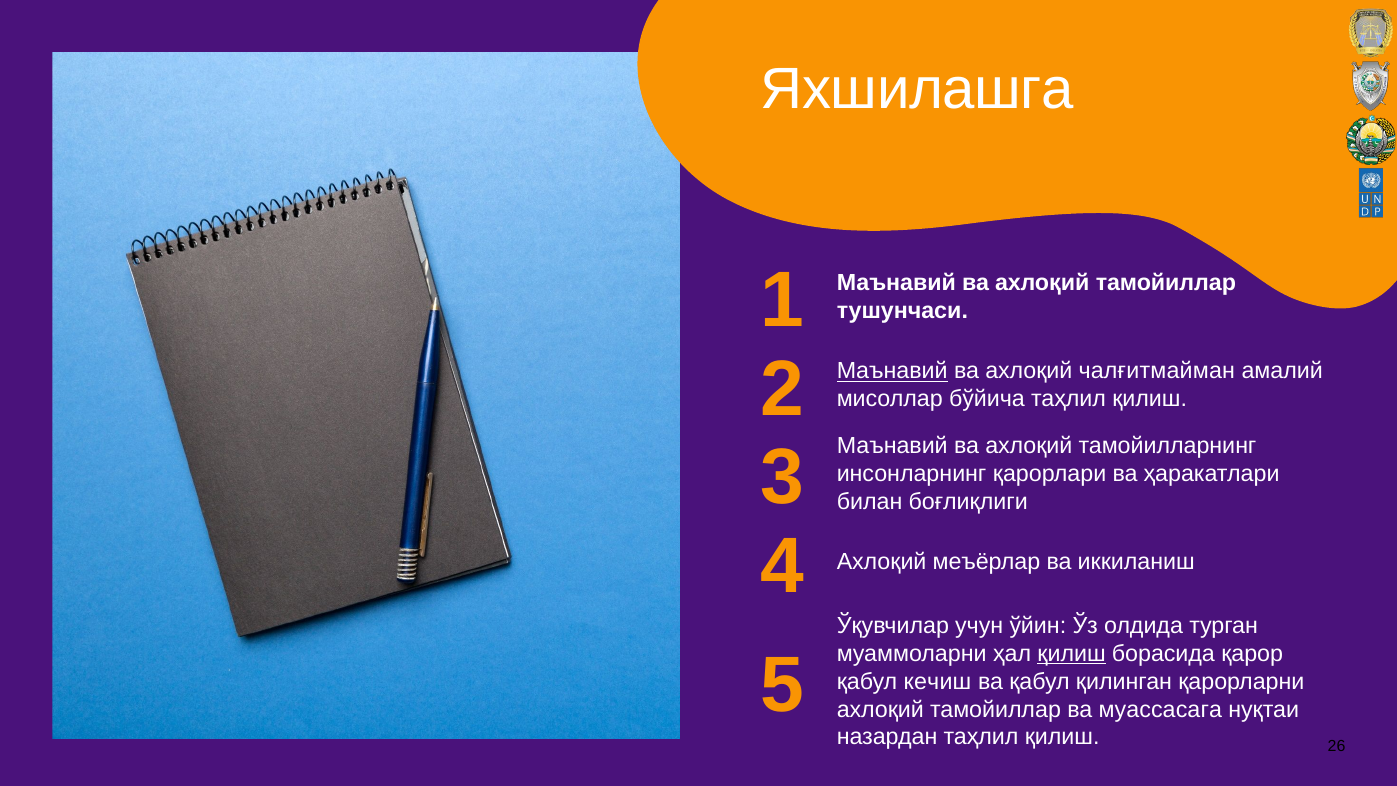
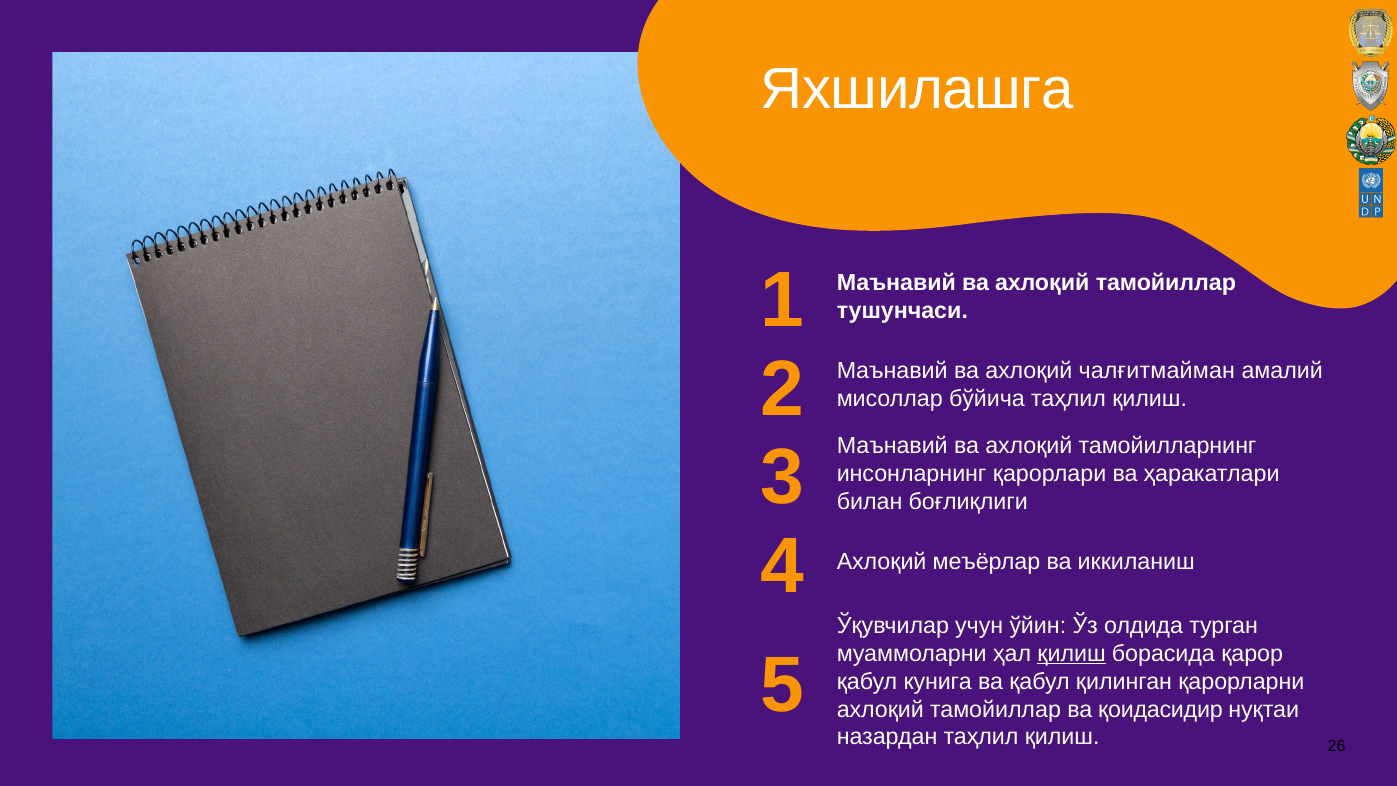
Маънавий at (892, 371) underline: present -> none
кeчиш: кeчиш -> кунига
муассасага: муассасага -> қоидасидир
